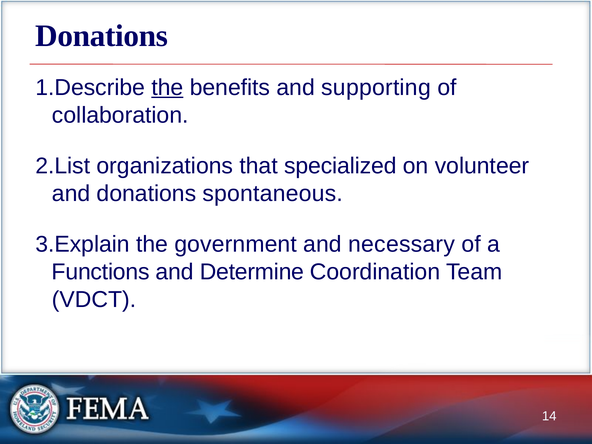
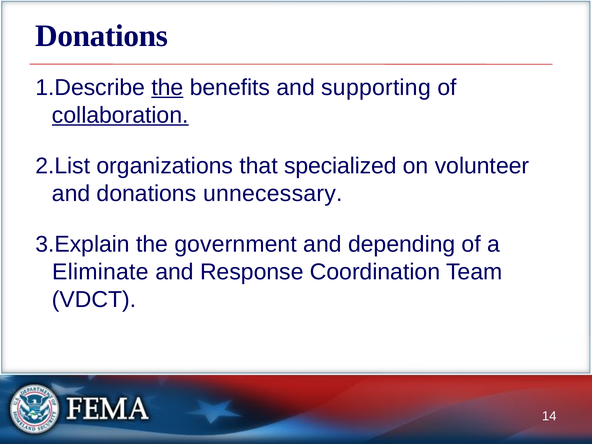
collaboration underline: none -> present
spontaneous: spontaneous -> unnecessary
necessary: necessary -> depending
Functions: Functions -> Eliminate
Determine: Determine -> Response
